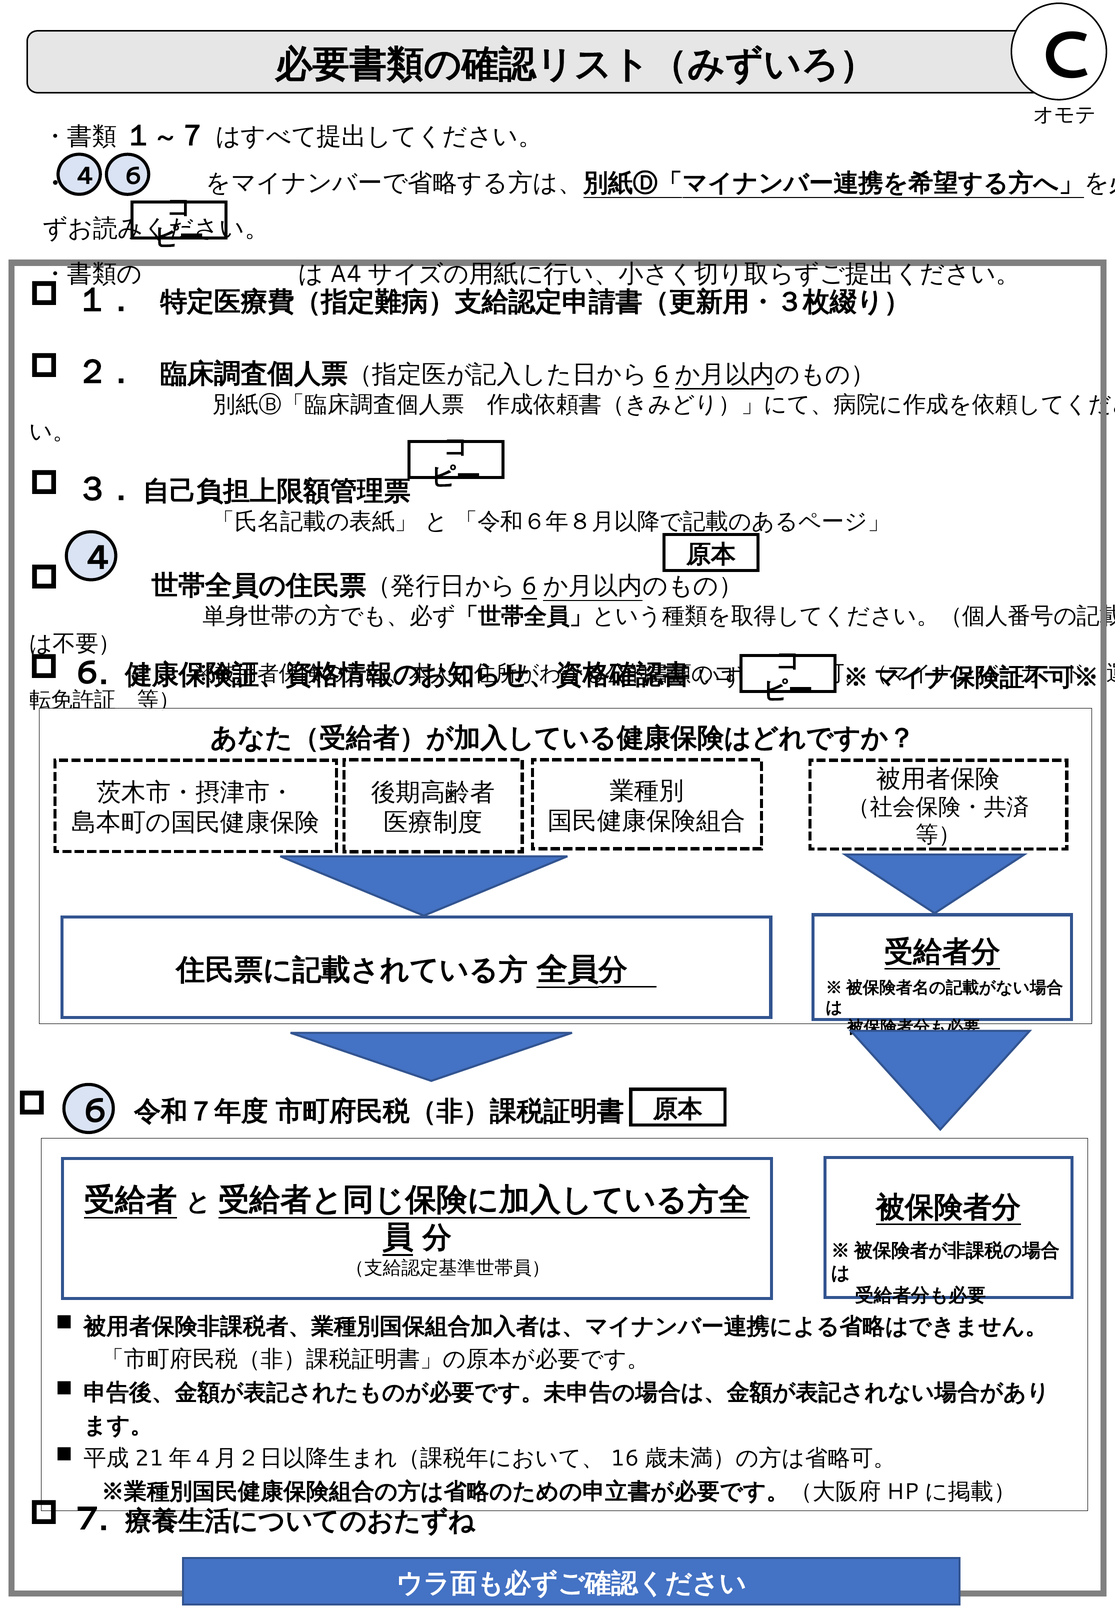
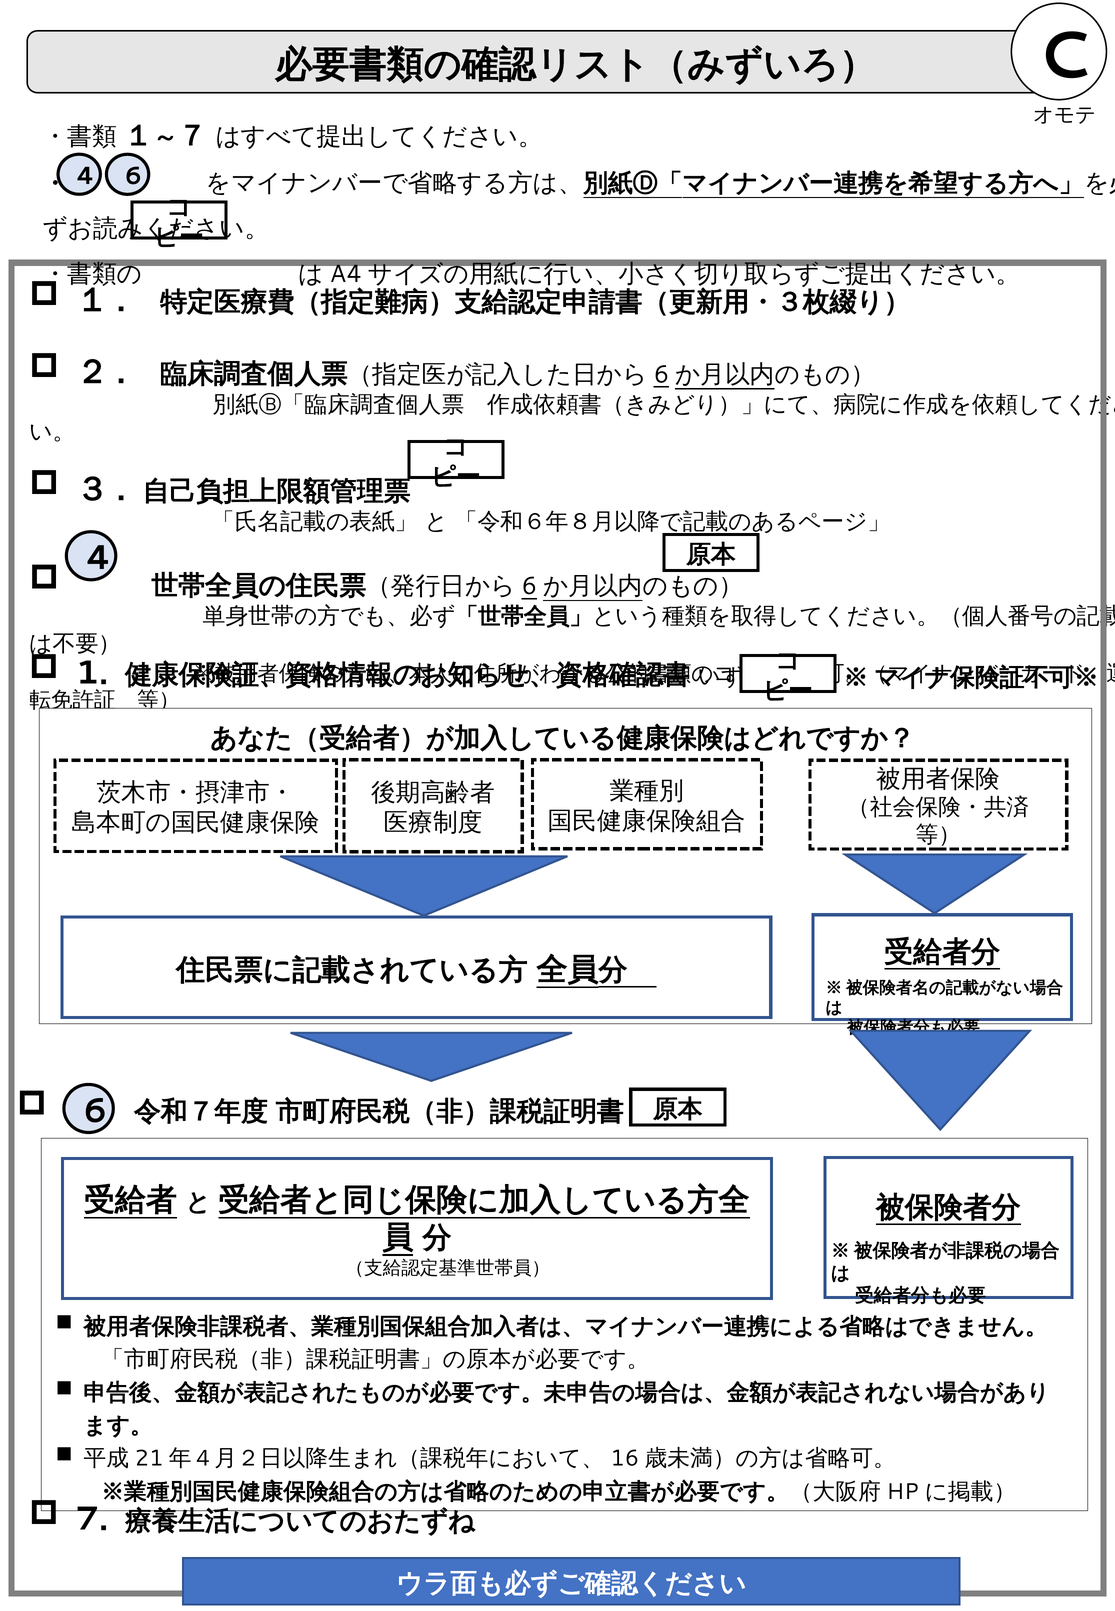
6 at (92, 672): 6 -> 1
